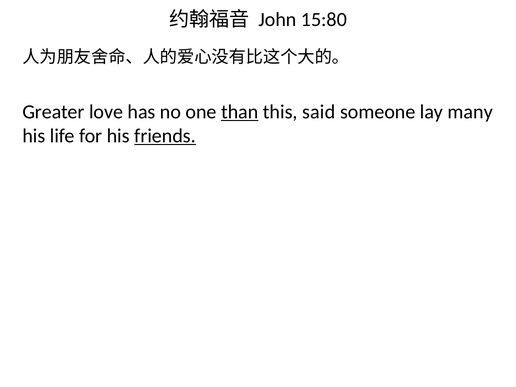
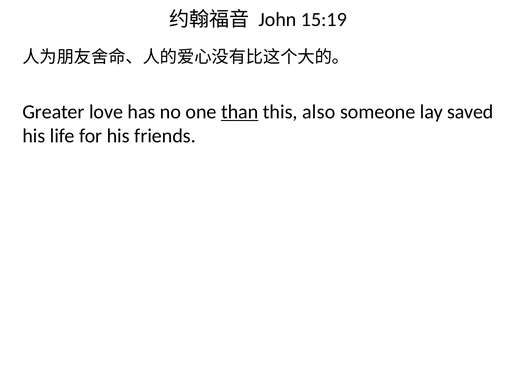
15:80: 15:80 -> 15:19
said: said -> also
many: many -> saved
friends underline: present -> none
